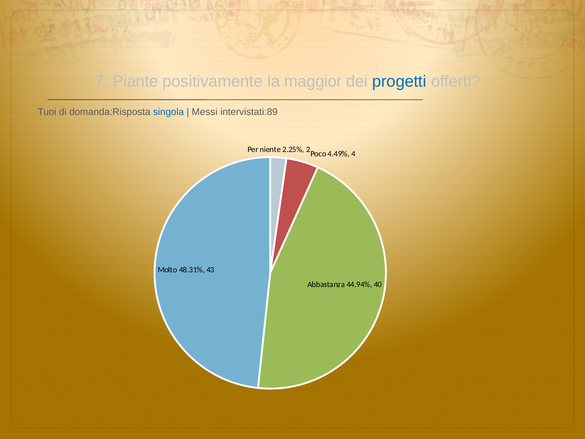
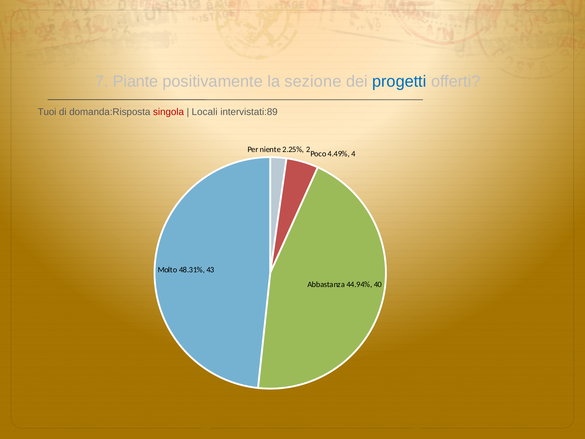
maggior: maggior -> sezione
singola colour: blue -> red
Messi: Messi -> Locali
